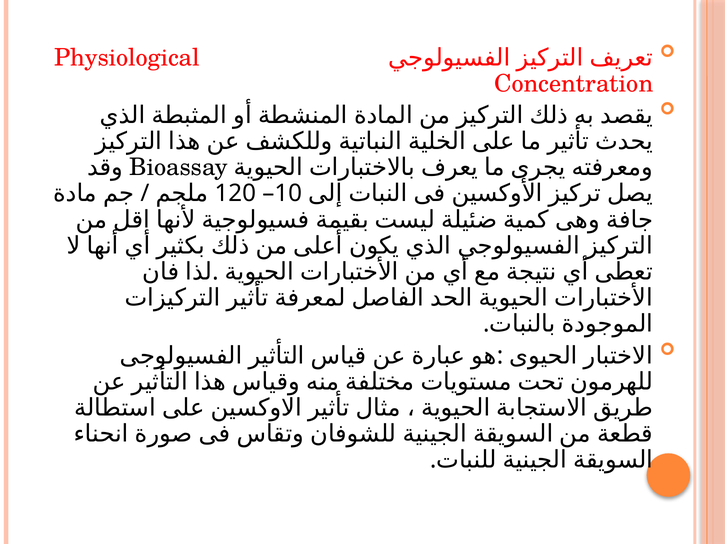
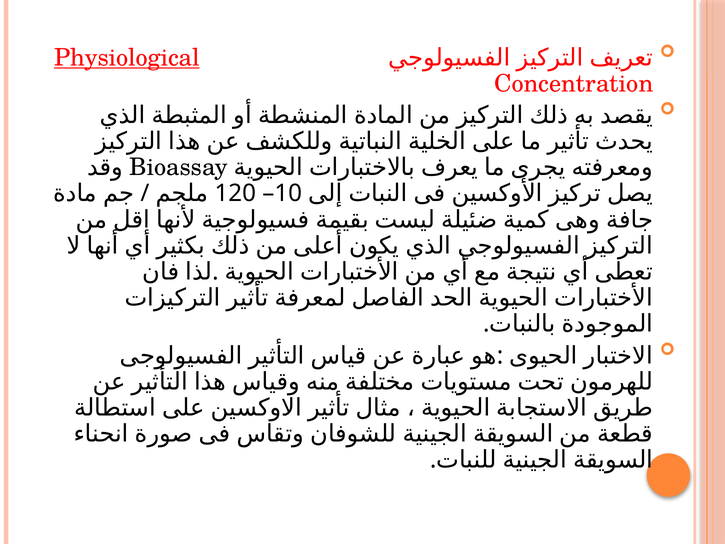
Physiological underline: none -> present
